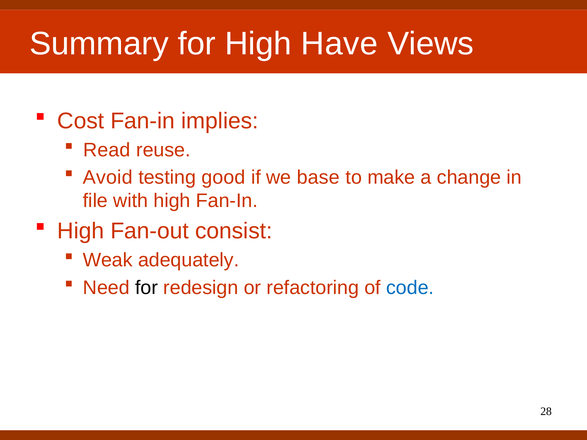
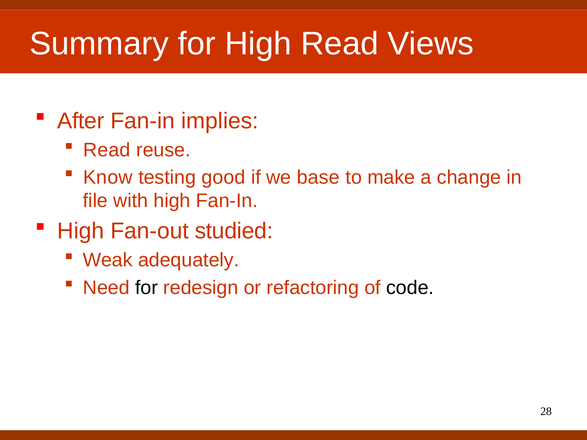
High Have: Have -> Read
Cost: Cost -> After
Avoid: Avoid -> Know
consist: consist -> studied
code colour: blue -> black
